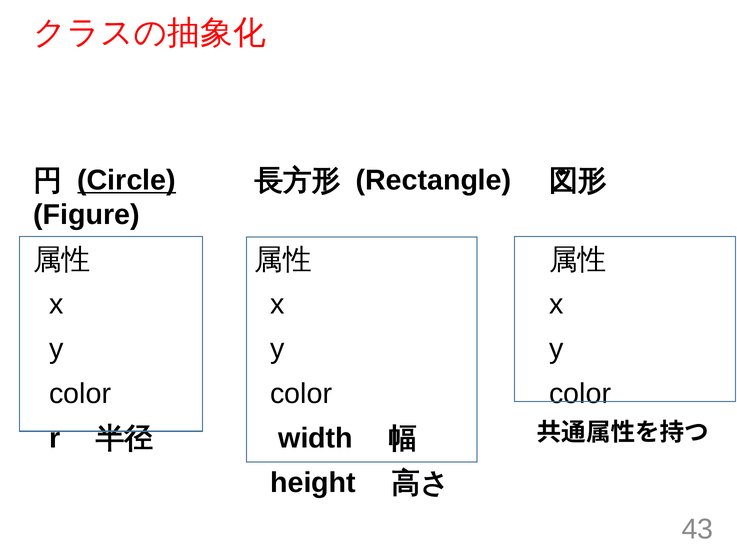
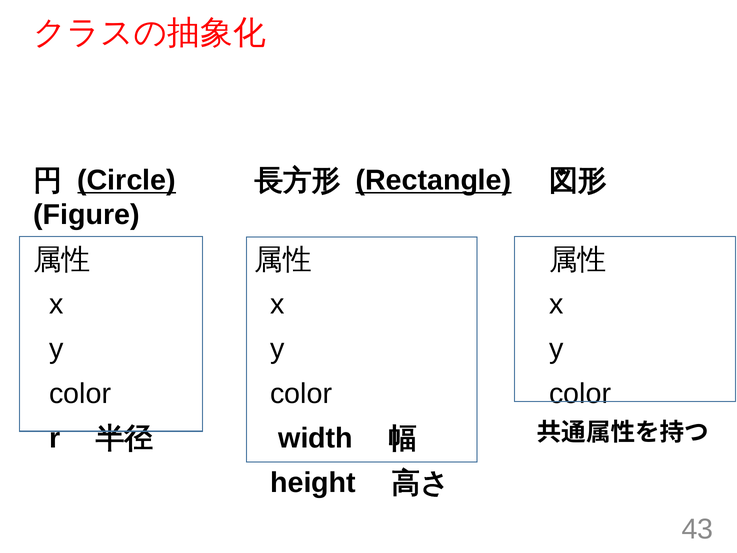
Rectangle underline: none -> present
